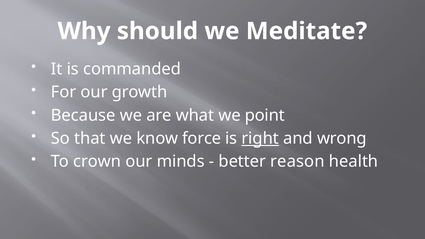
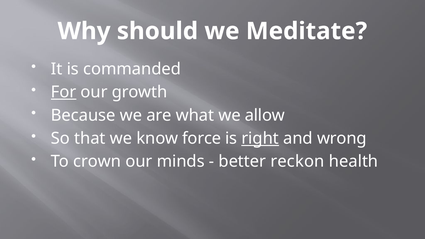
For underline: none -> present
point: point -> allow
reason: reason -> reckon
